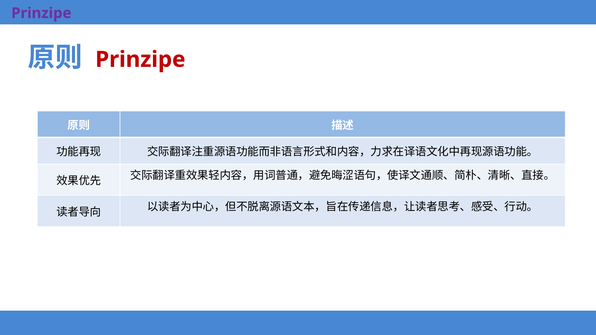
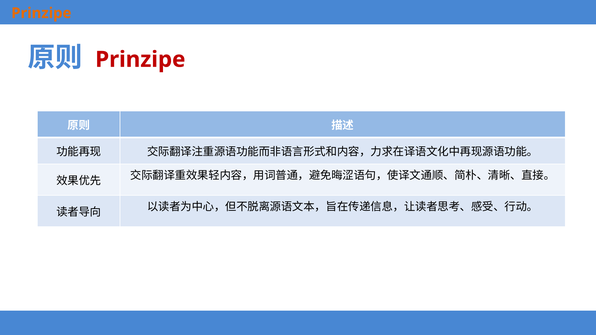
Prinzipe at (41, 13) colour: purple -> orange
